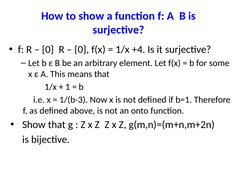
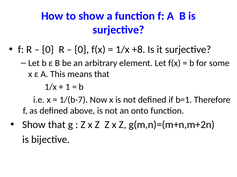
+4: +4 -> +8
1/(b-3: 1/(b-3 -> 1/(b-7
